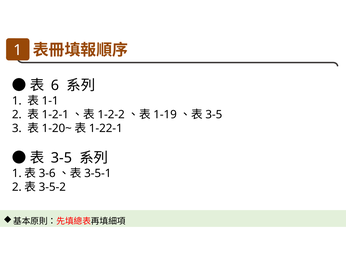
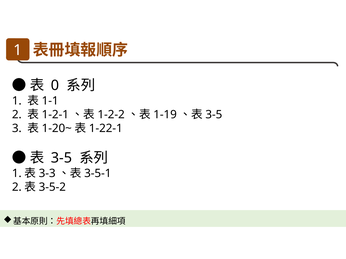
6: 6 -> 0
3-6: 3-6 -> 3-3
